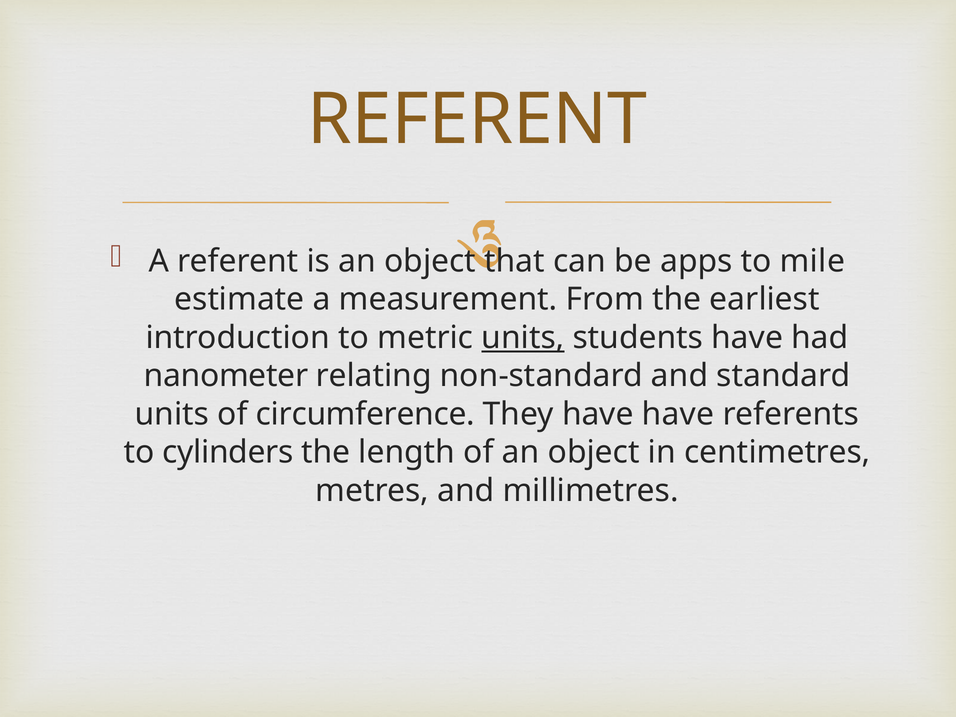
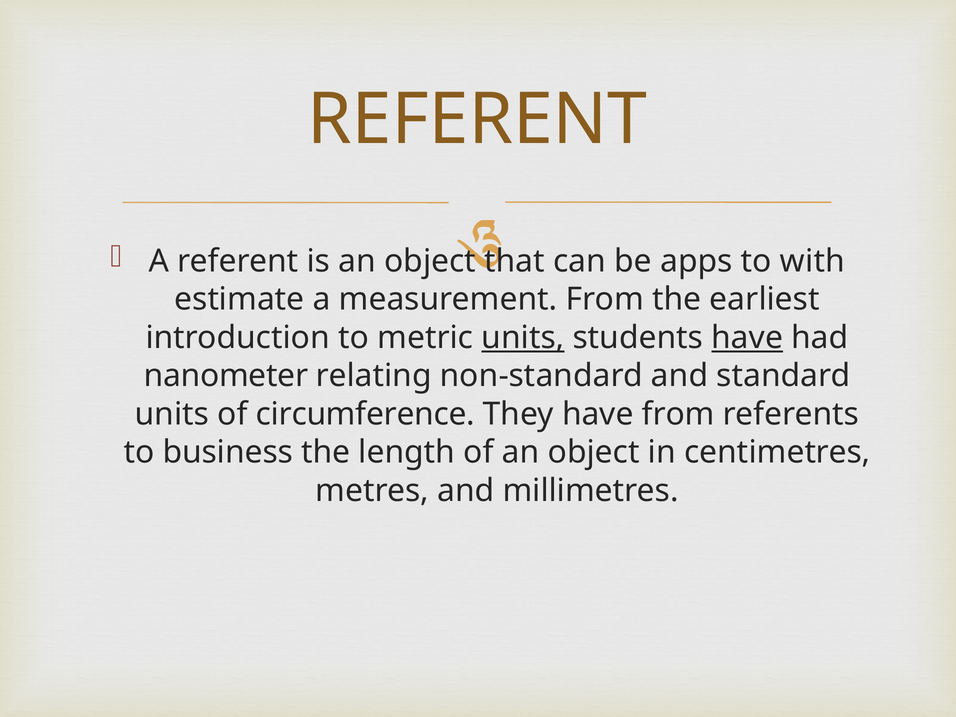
mile: mile -> with
have at (747, 338) underline: none -> present
have have: have -> from
cylinders: cylinders -> business
